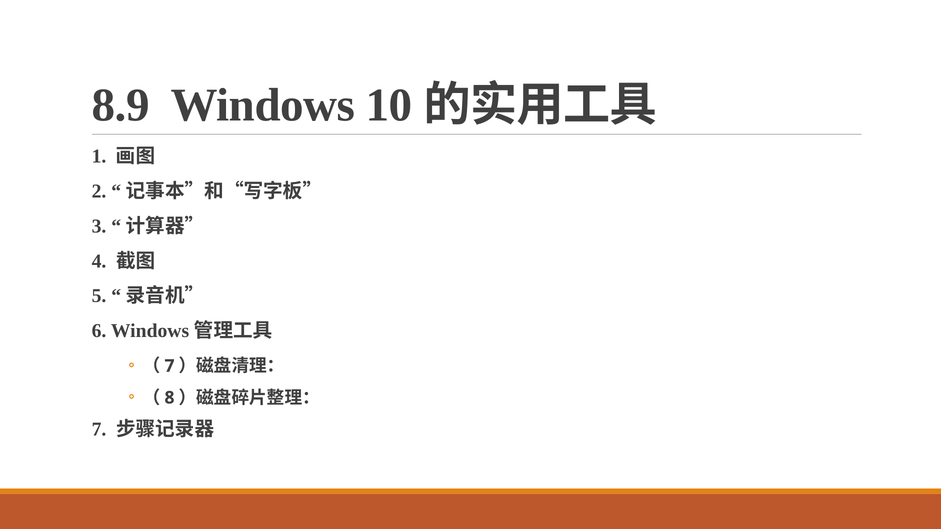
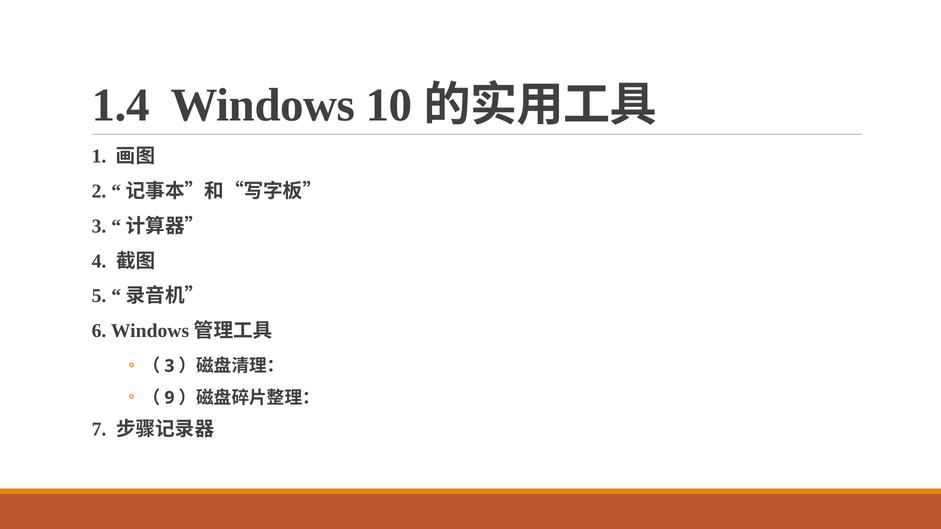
8.9: 8.9 -> 1.4
7 at (169, 366): 7 -> 3
8: 8 -> 9
